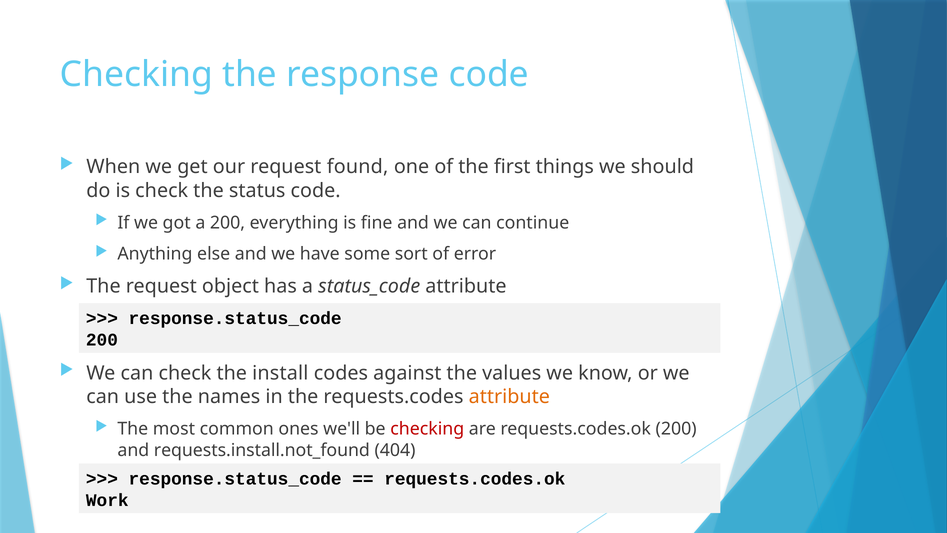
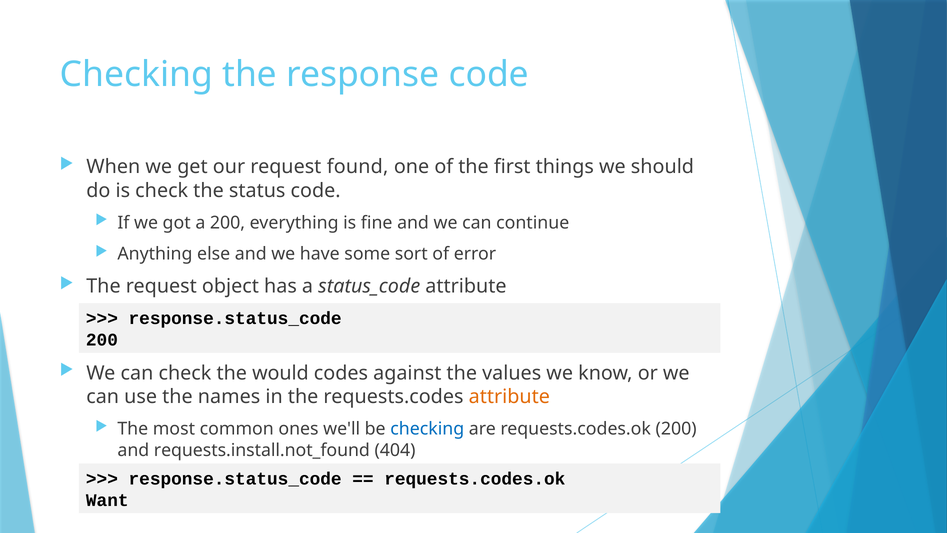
install: install -> would
checking at (427, 429) colour: red -> blue
Work: Work -> Want
